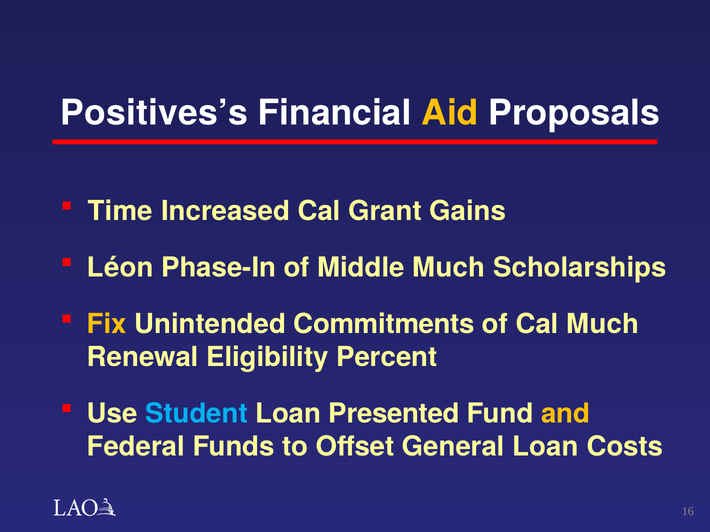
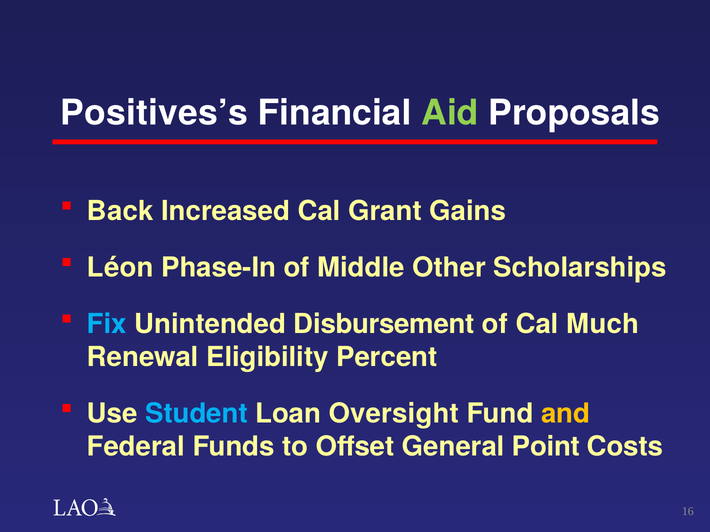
Aid colour: yellow -> light green
Time: Time -> Back
Middle Much: Much -> Other
Fix colour: yellow -> light blue
Commitments: Commitments -> Disbursement
Presented: Presented -> Oversight
General Loan: Loan -> Point
